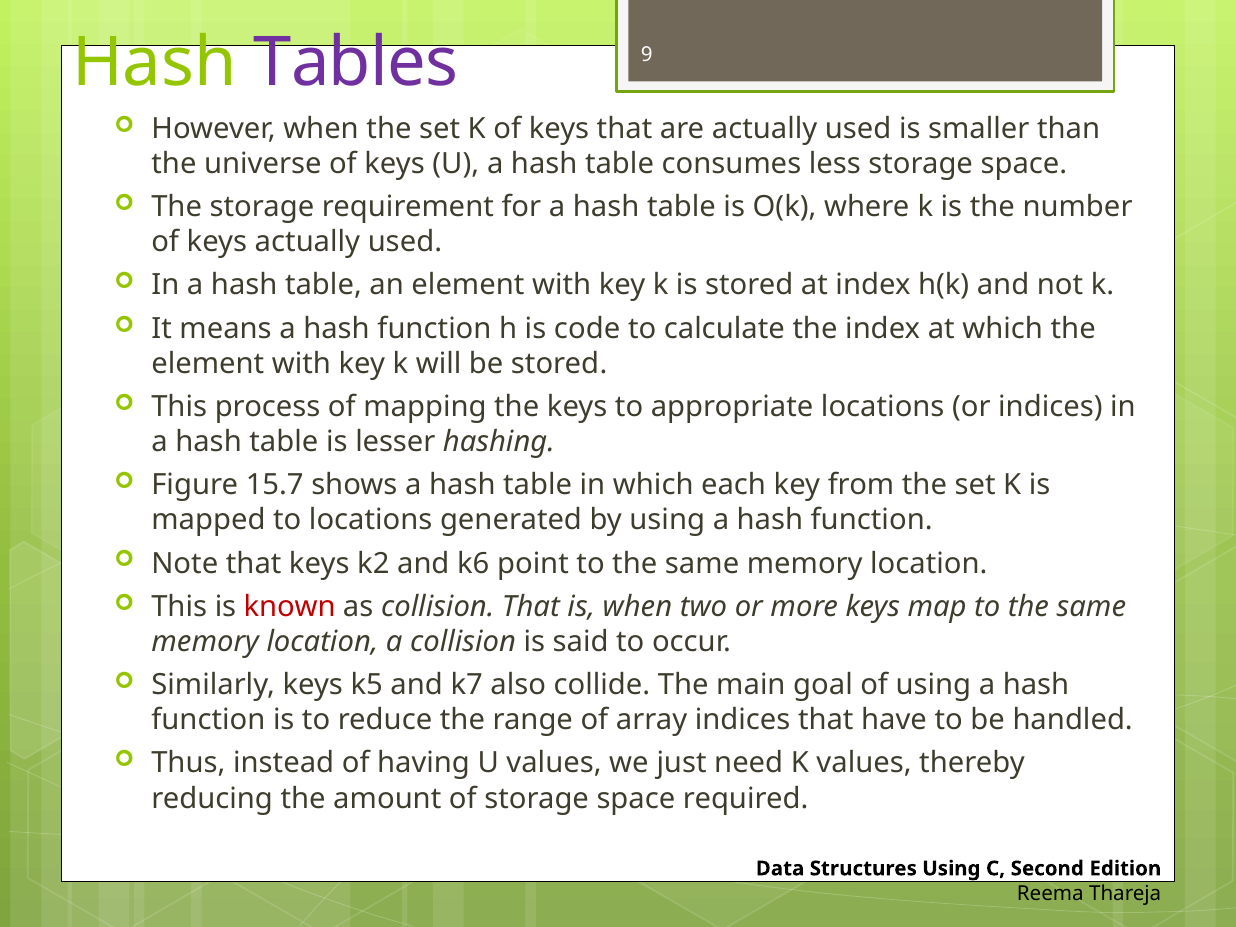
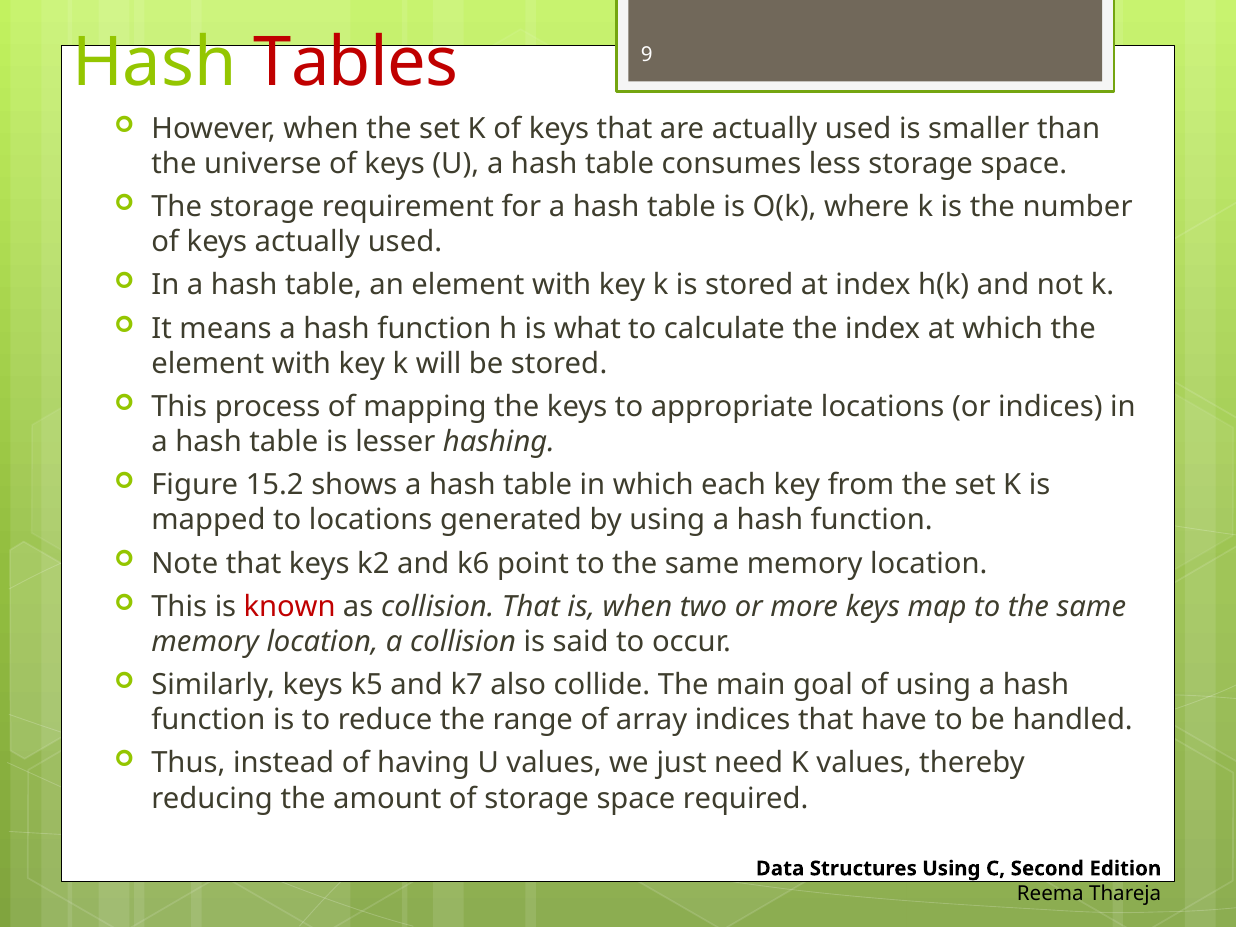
Tables colour: purple -> red
code: code -> what
15.7: 15.7 -> 15.2
